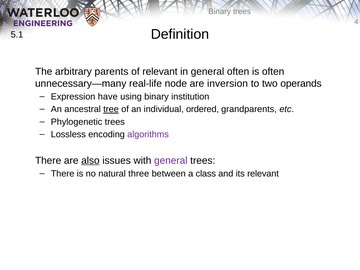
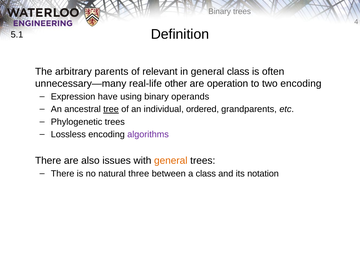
general often: often -> class
node: node -> other
inversion: inversion -> operation
two operands: operands -> encoding
institution: institution -> operands
also underline: present -> none
general at (171, 161) colour: purple -> orange
its relevant: relevant -> notation
